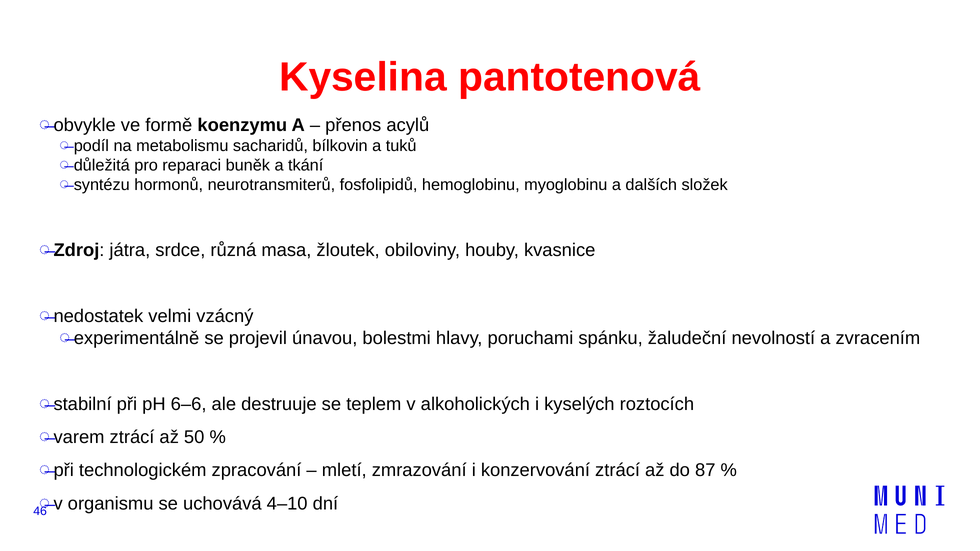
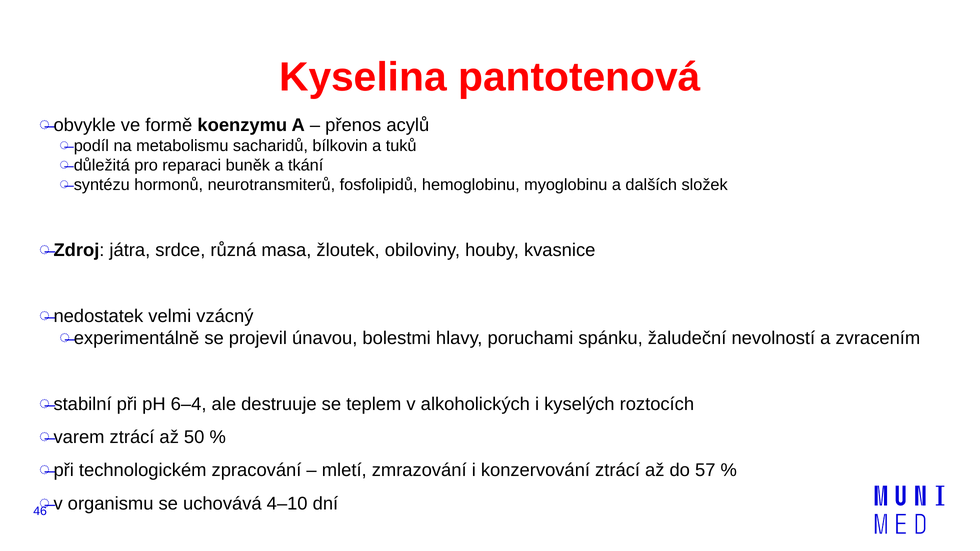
6–6: 6–6 -> 6–4
87: 87 -> 57
